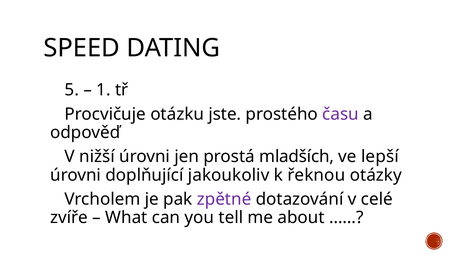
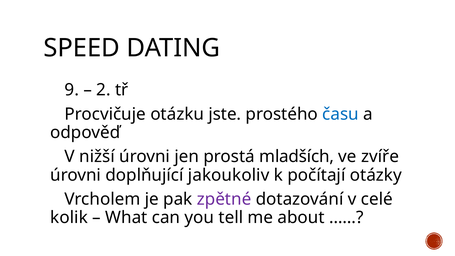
5: 5 -> 9
1: 1 -> 2
času colour: purple -> blue
lepší: lepší -> zvíře
řeknou: řeknou -> počítají
zvíře: zvíře -> kolik
